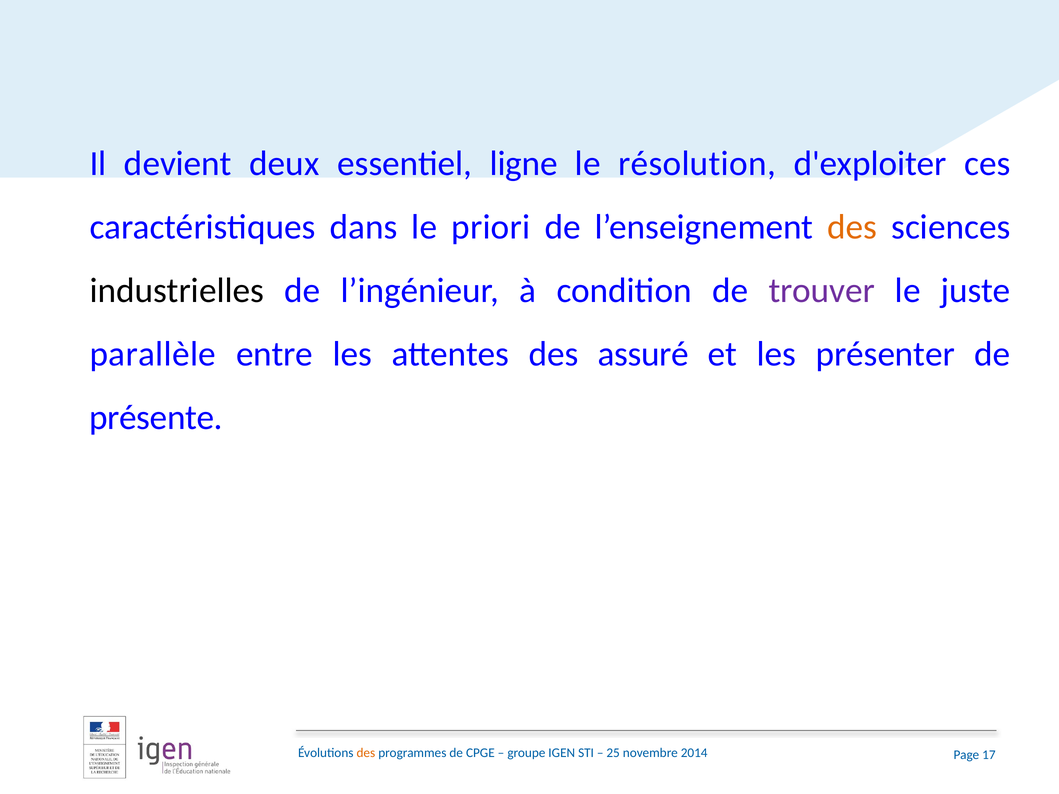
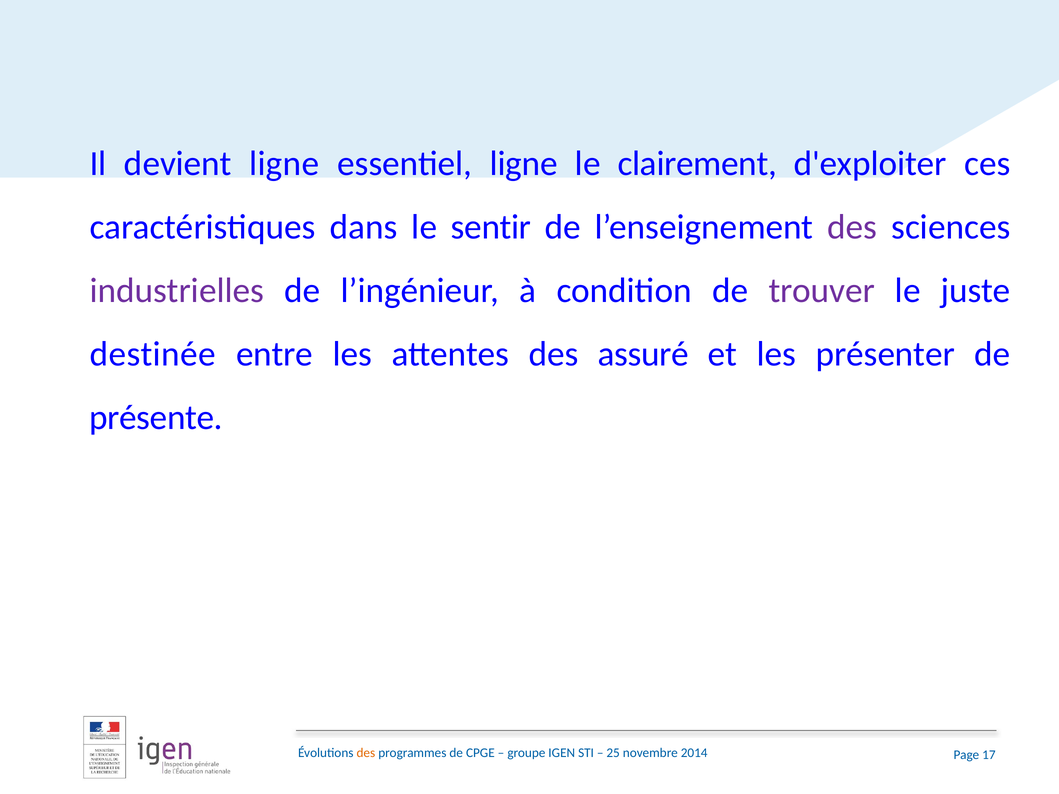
devient deux: deux -> ligne
résolution: résolution -> clairement
priori: priori -> sentir
des at (852, 227) colour: orange -> purple
industrielles colour: black -> purple
parallèle: parallèle -> destinée
